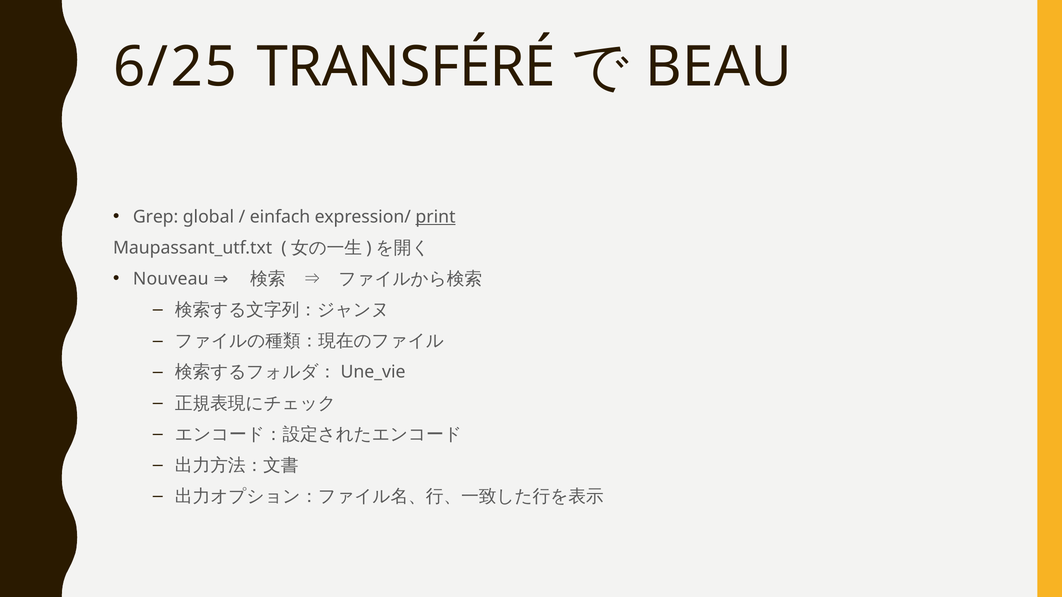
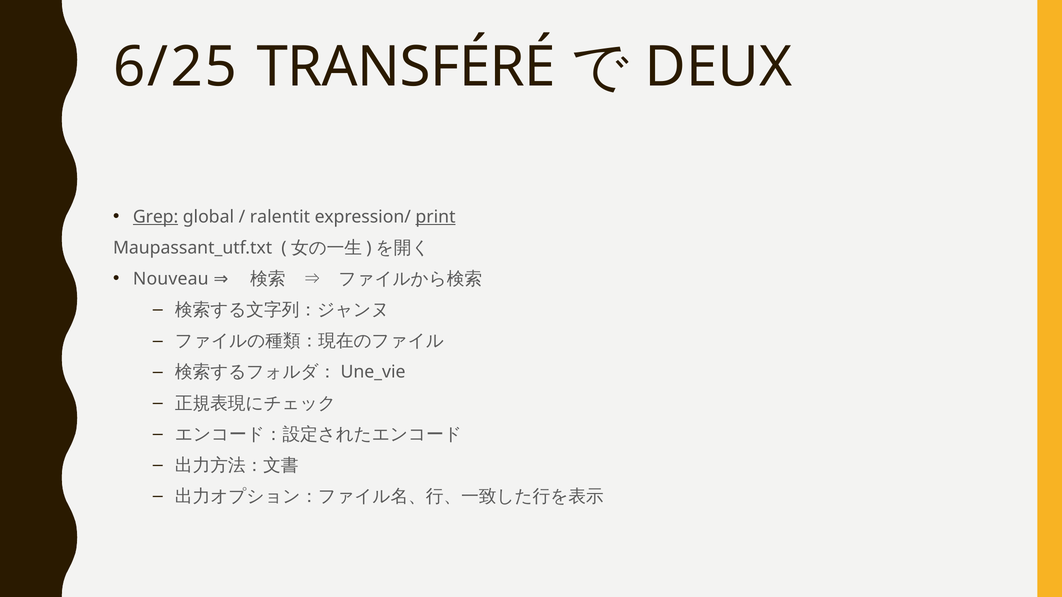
BEAU: BEAU -> DEUX
Grep underline: none -> present
einfach: einfach -> ralentit
